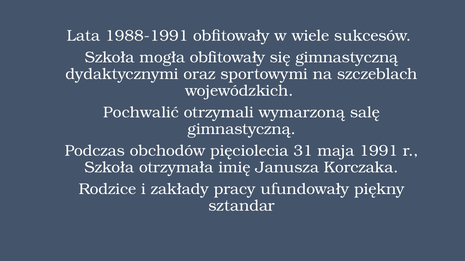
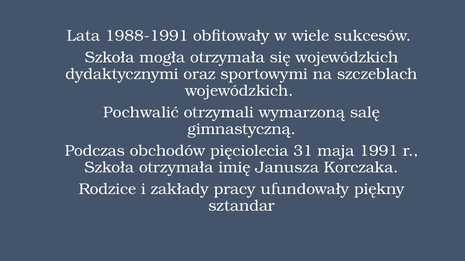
mogła obfitowały: obfitowały -> otrzymała
się gimnastyczną: gimnastyczną -> wojewódzkich
